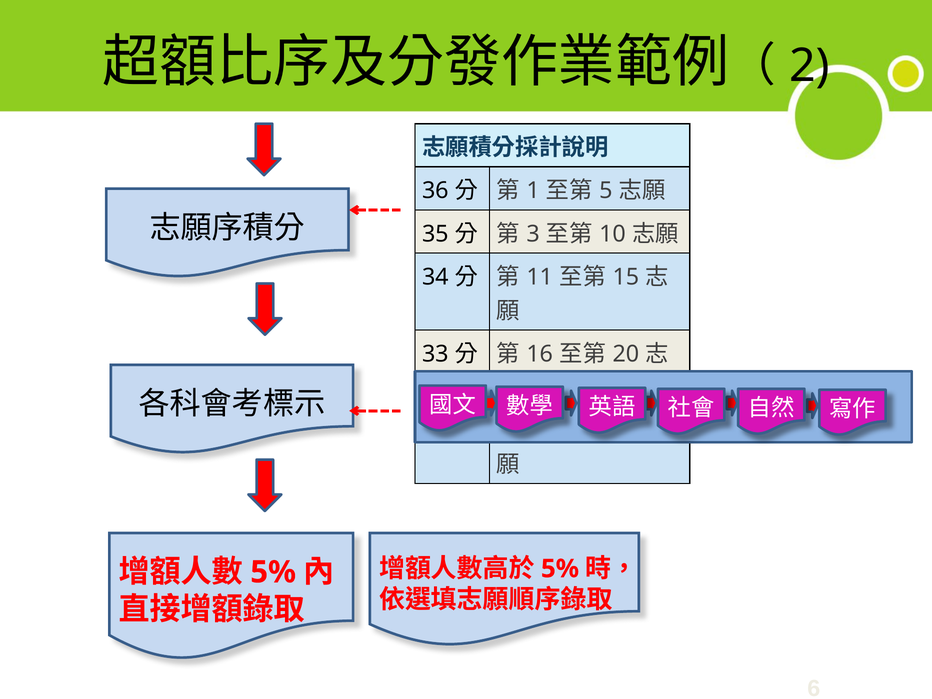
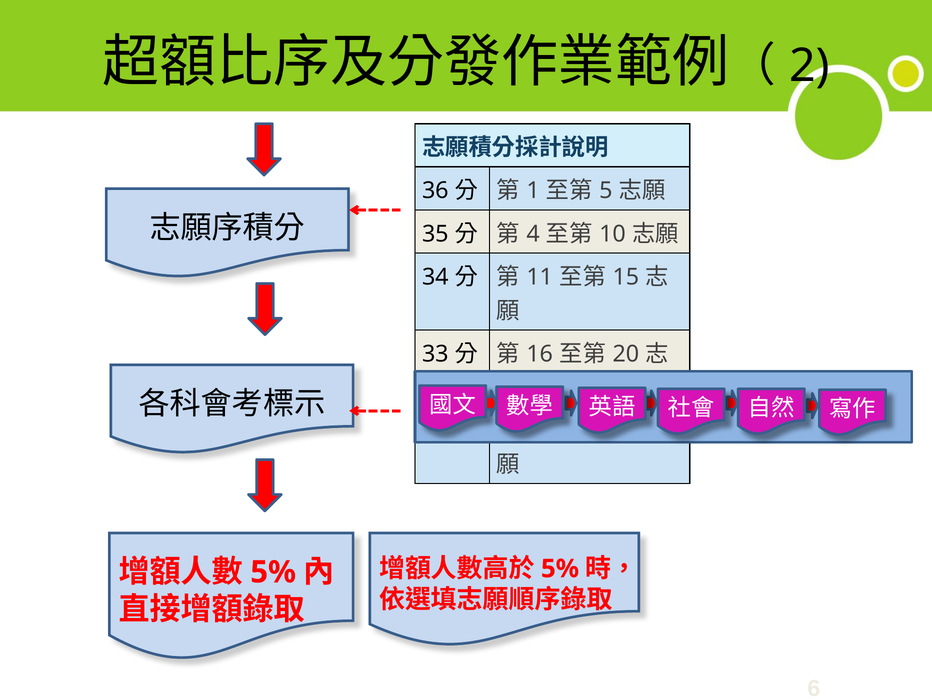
3: 3 -> 4
